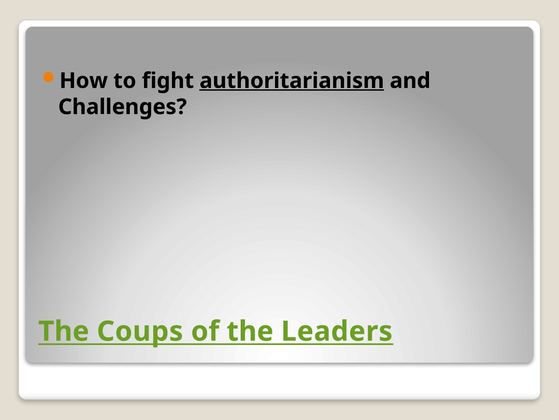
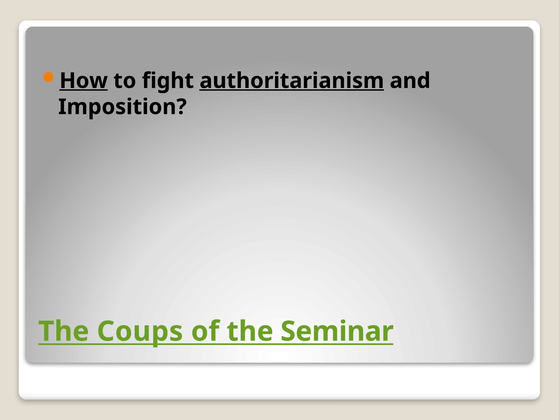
How underline: none -> present
Challenges: Challenges -> Imposition
Leaders: Leaders -> Seminar
